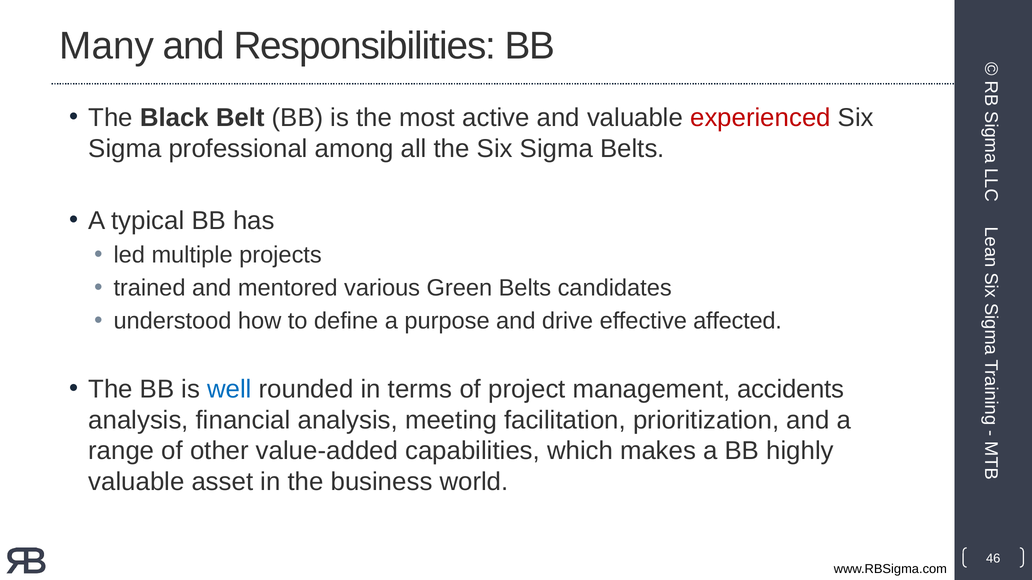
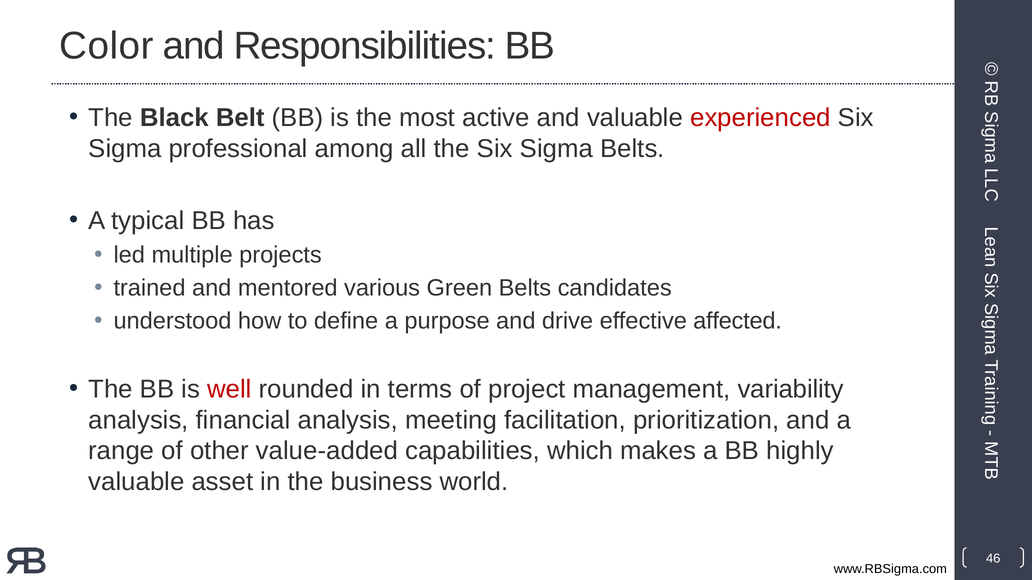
Many: Many -> Color
well colour: blue -> red
accidents: accidents -> variability
